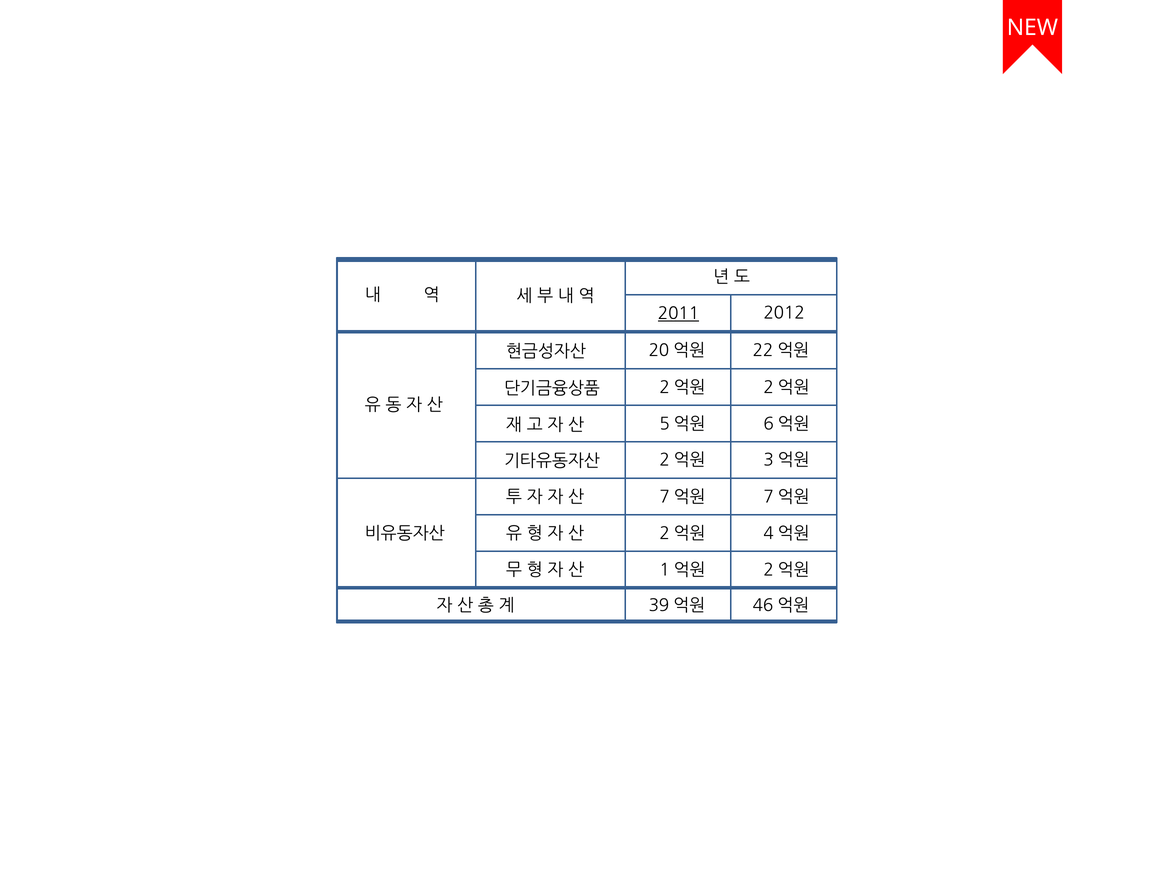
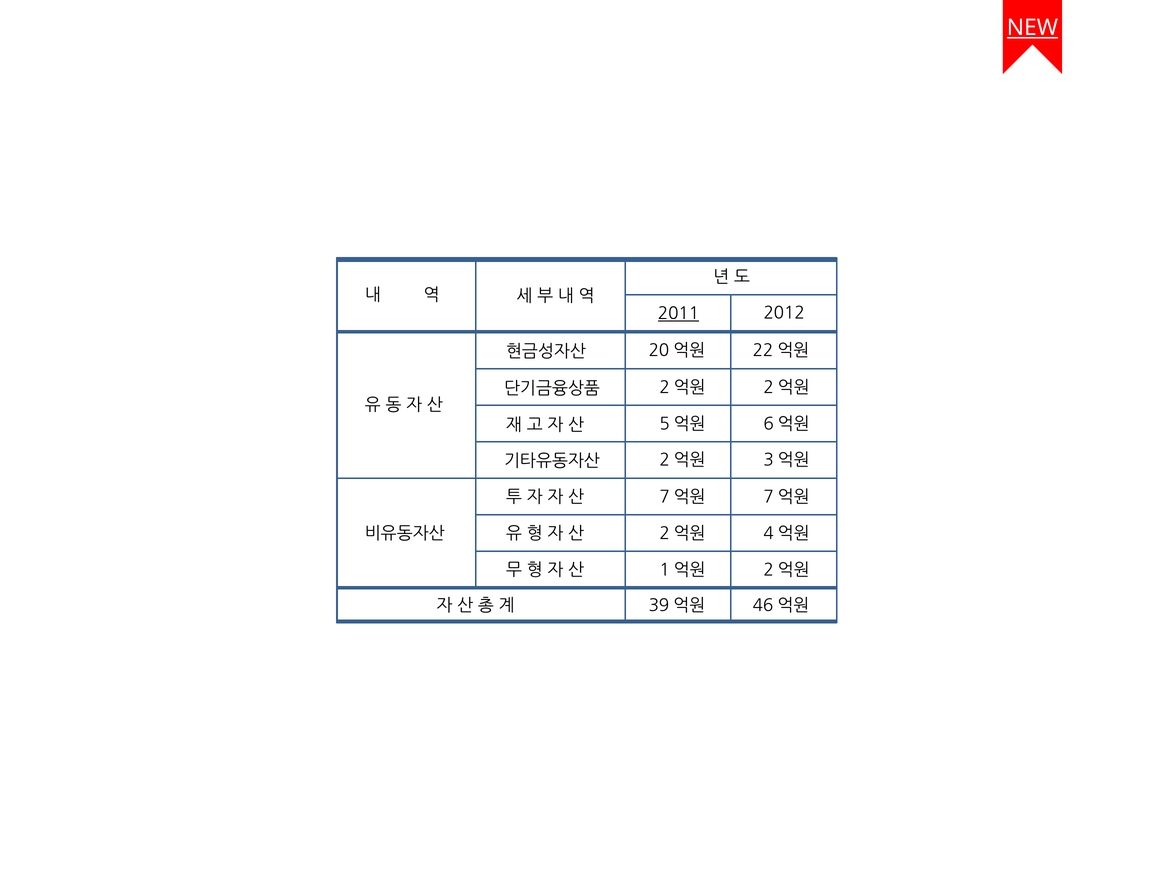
NEW underline: none -> present
